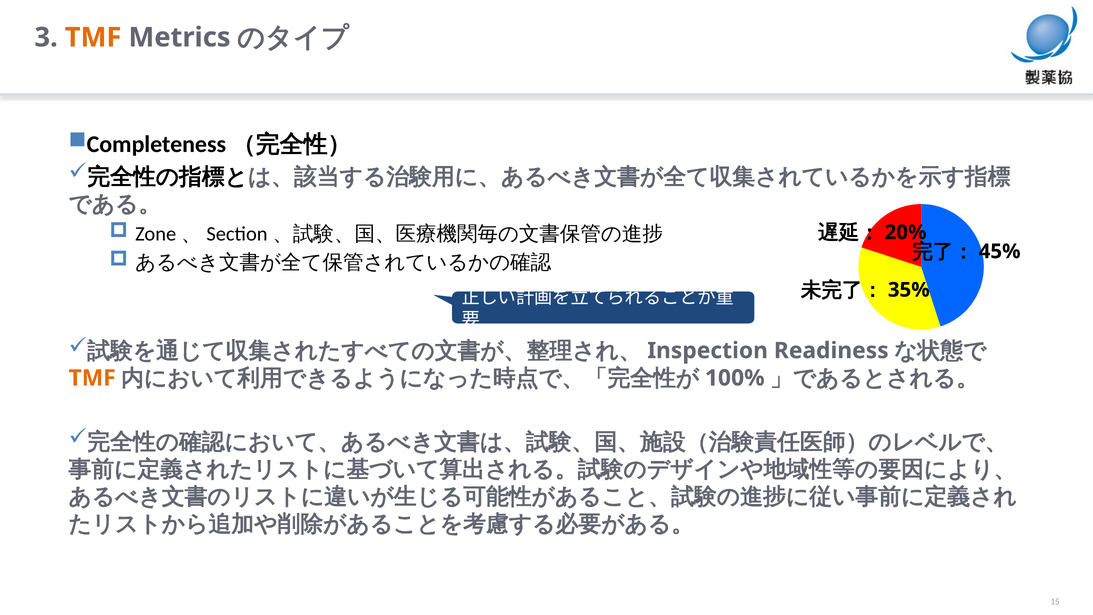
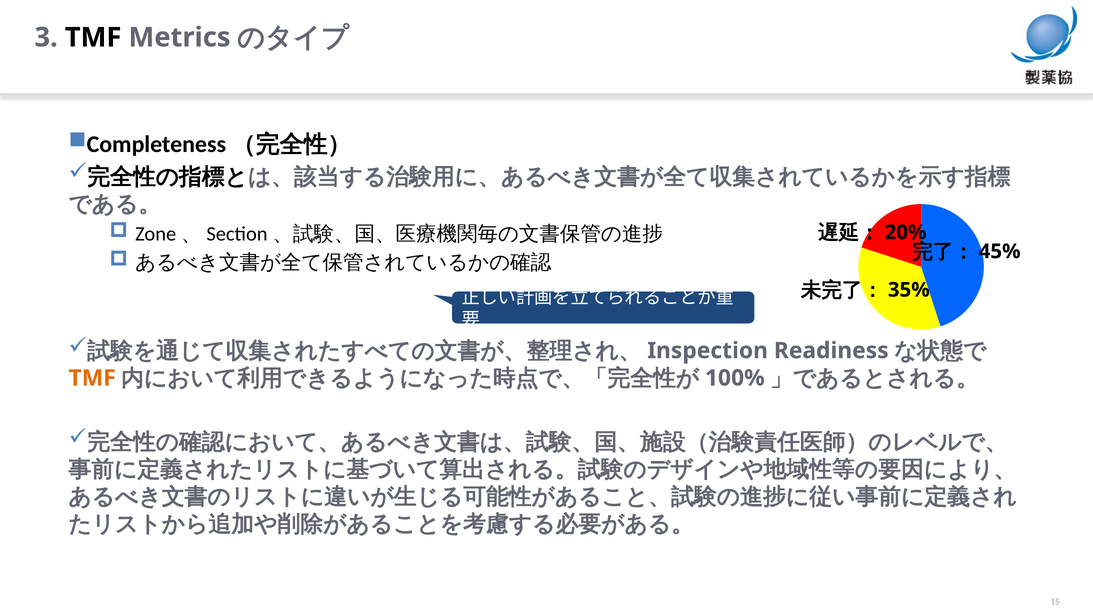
TMF at (93, 37) colour: orange -> black
